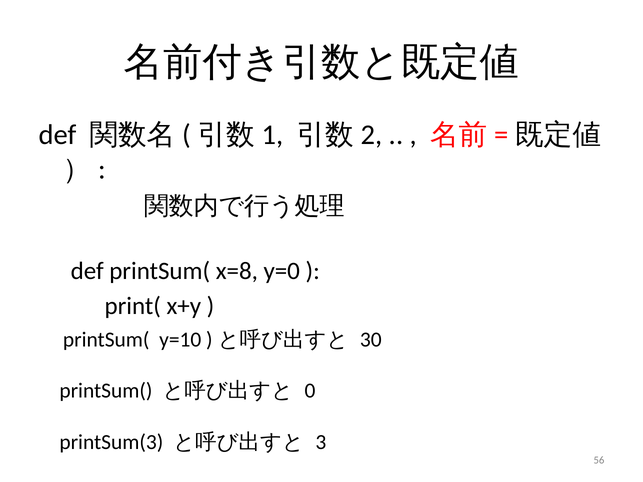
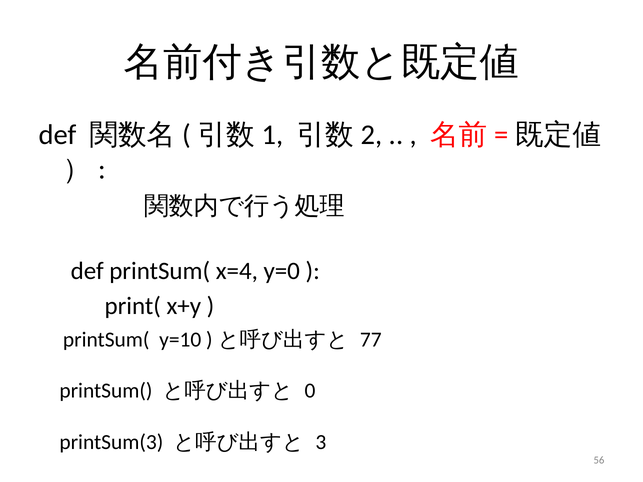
x=8: x=8 -> x=4
30: 30 -> 77
